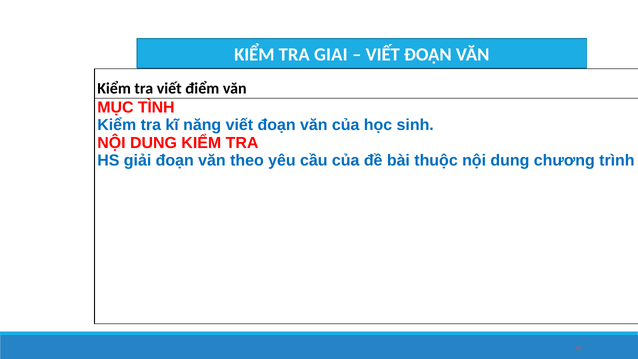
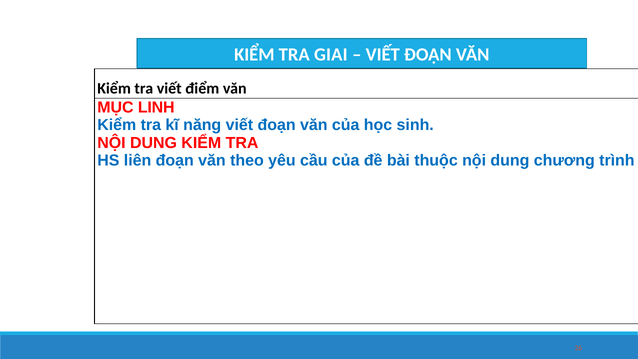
TÌNH: TÌNH -> LINH
giải: giải -> liên
